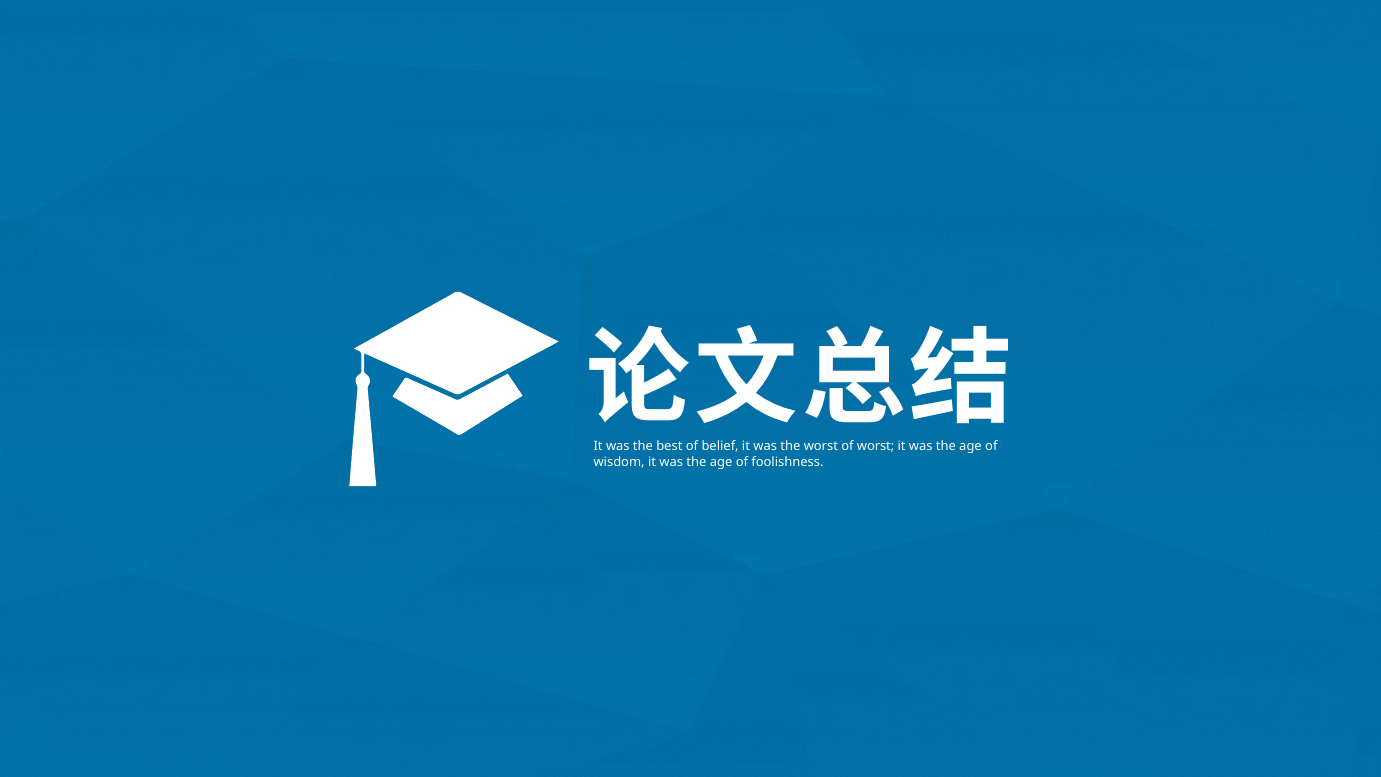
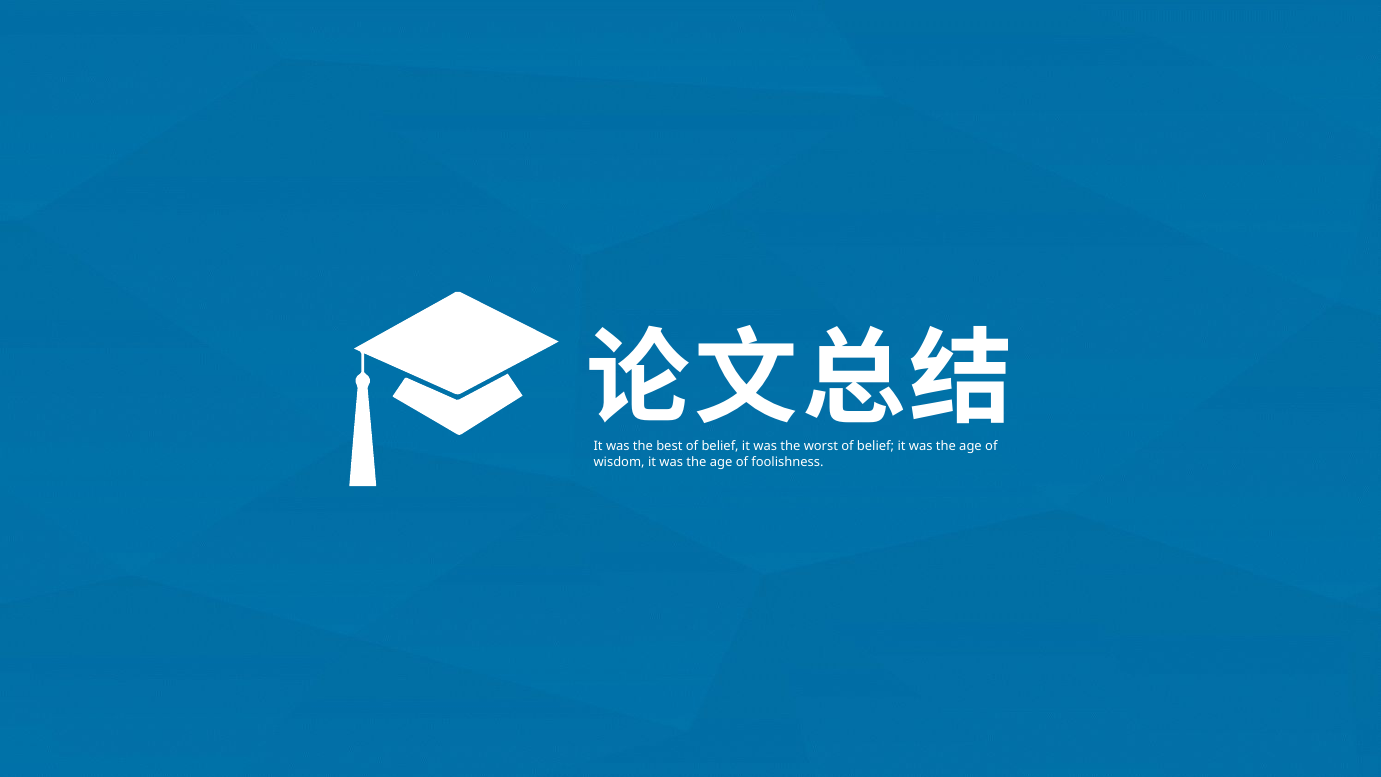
worst of worst: worst -> belief
